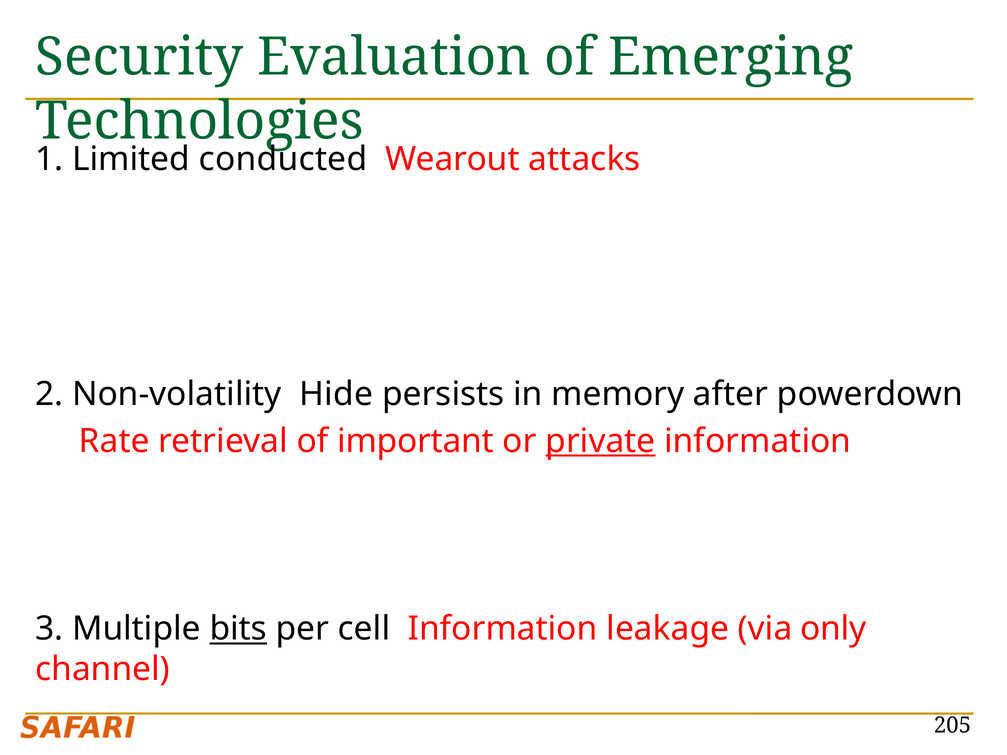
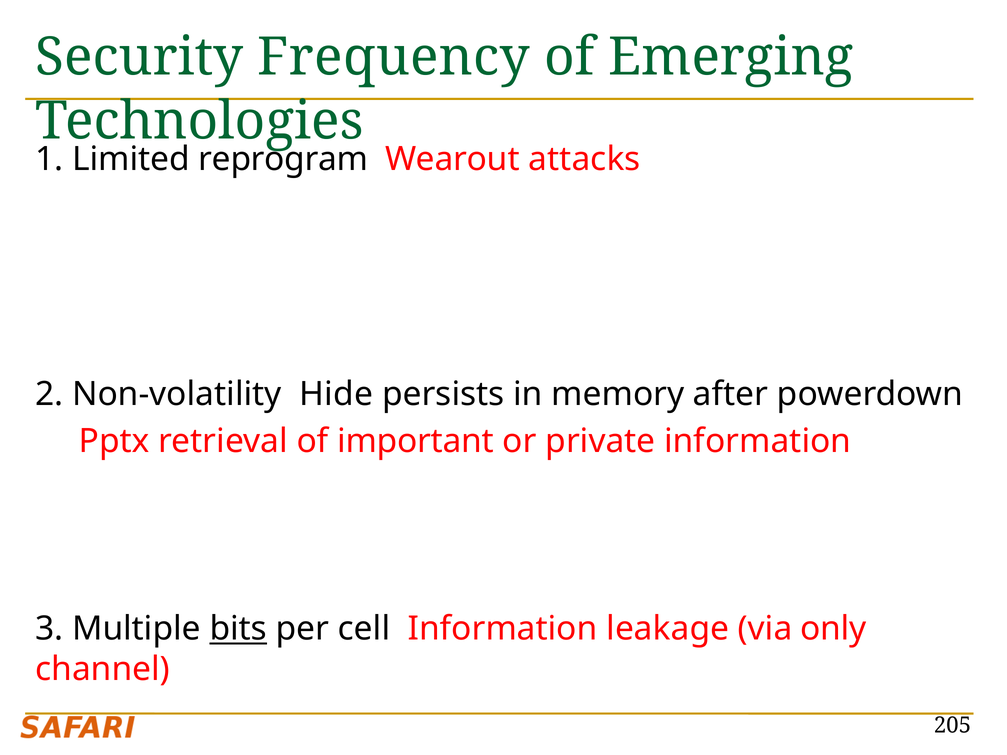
Evaluation: Evaluation -> Frequency
conducted: conducted -> reprogram
Rate: Rate -> Pptx
private underline: present -> none
